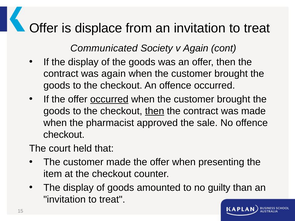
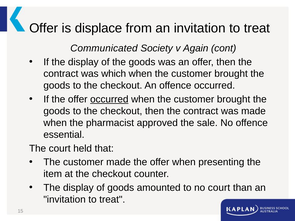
was again: again -> which
then at (155, 111) underline: present -> none
checkout at (64, 135): checkout -> essential
no guilty: guilty -> court
